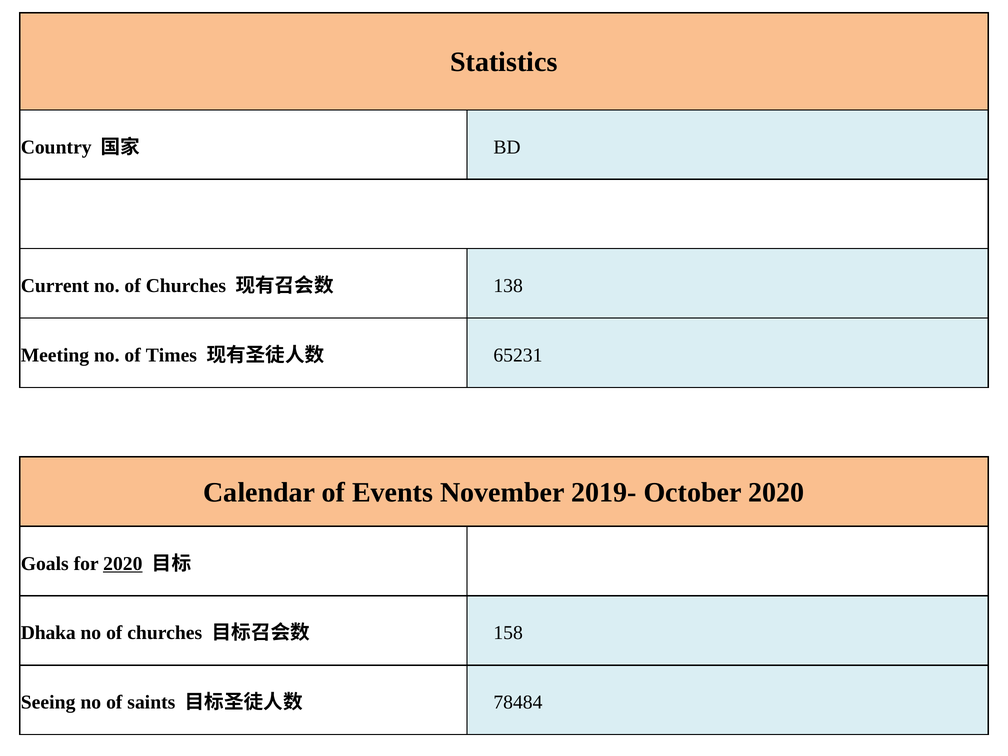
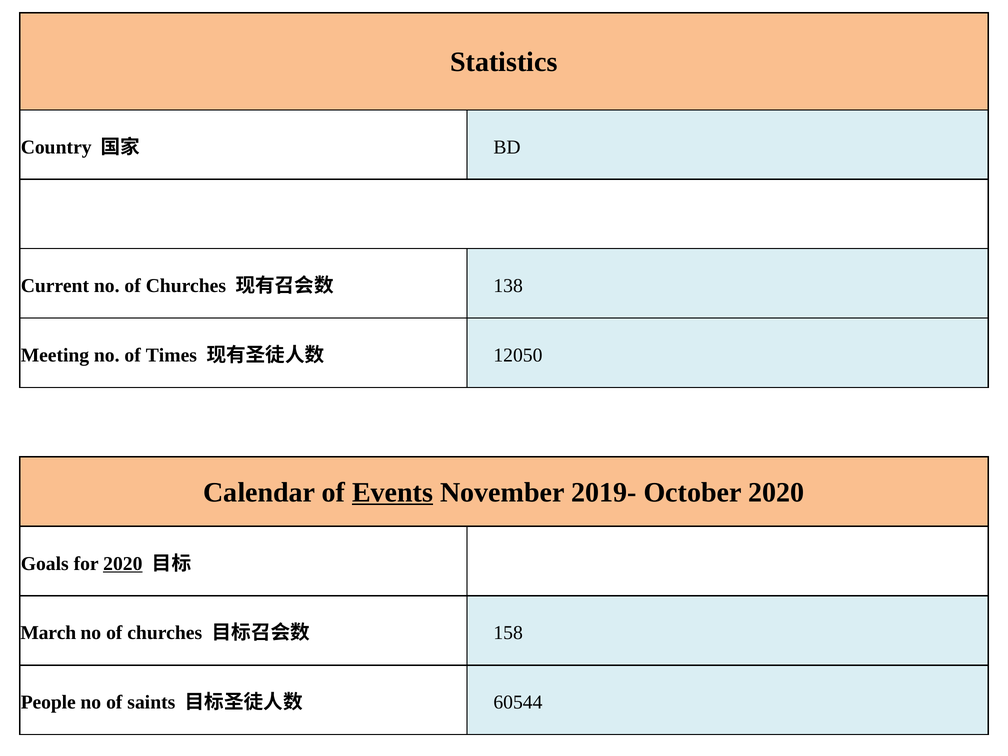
65231: 65231 -> 12050
Events underline: none -> present
Dhaka: Dhaka -> March
Seeing: Seeing -> People
78484: 78484 -> 60544
